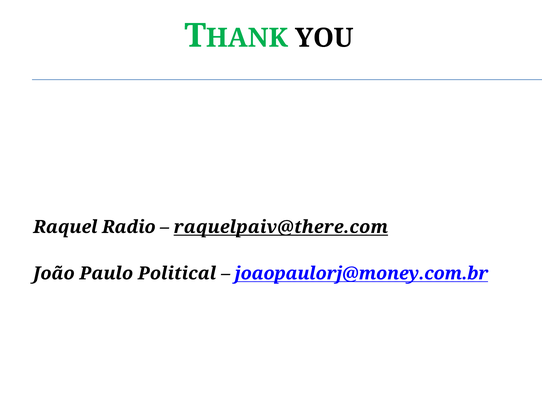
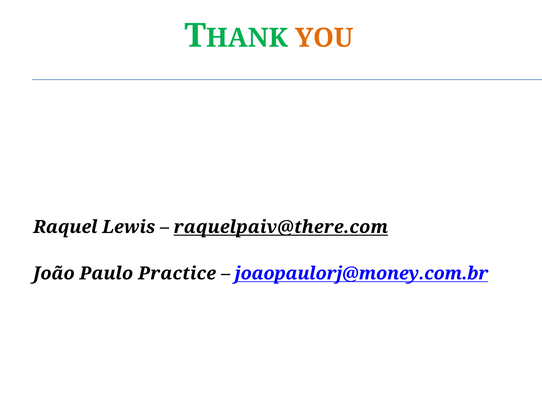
YOU colour: black -> orange
Radio: Radio -> Lewis
Political: Political -> Practice
